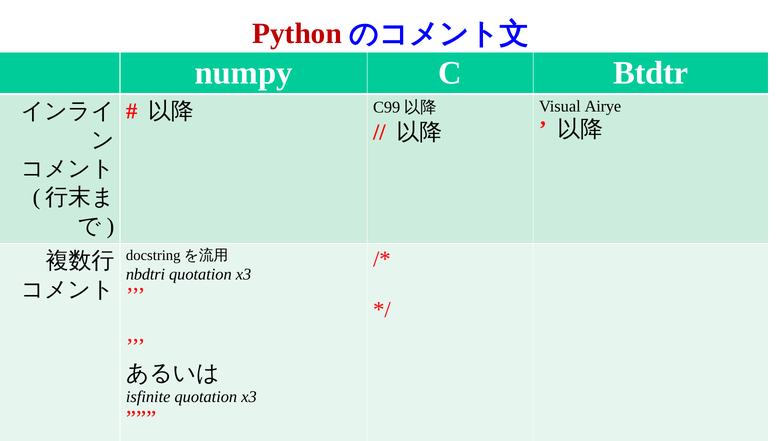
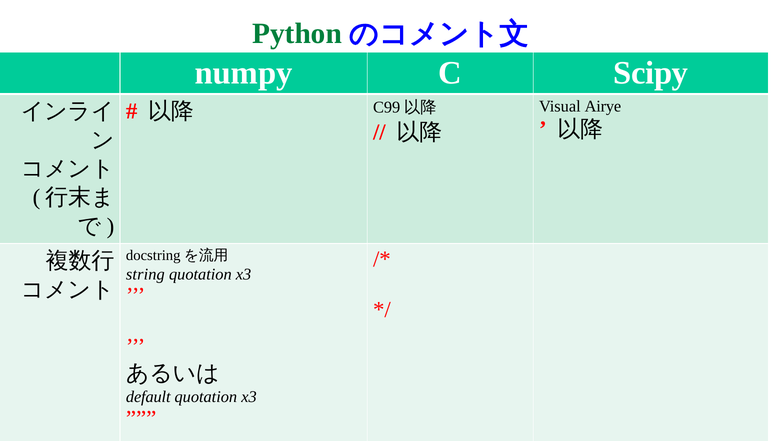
Python colour: red -> green
Btdtr: Btdtr -> Scipy
nbdtri: nbdtri -> string
isfinite: isfinite -> default
